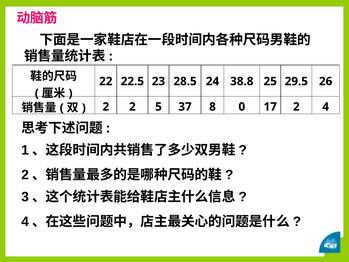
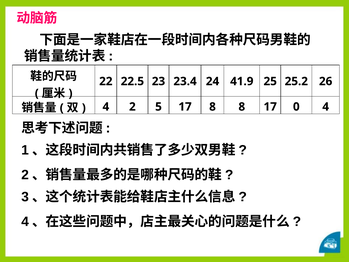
28.5: 28.5 -> 23.4
38.8: 38.8 -> 41.9
29.5: 29.5 -> 25.2
2 at (106, 107): 2 -> 4
5 37: 37 -> 17
8 0: 0 -> 8
17 2: 2 -> 0
